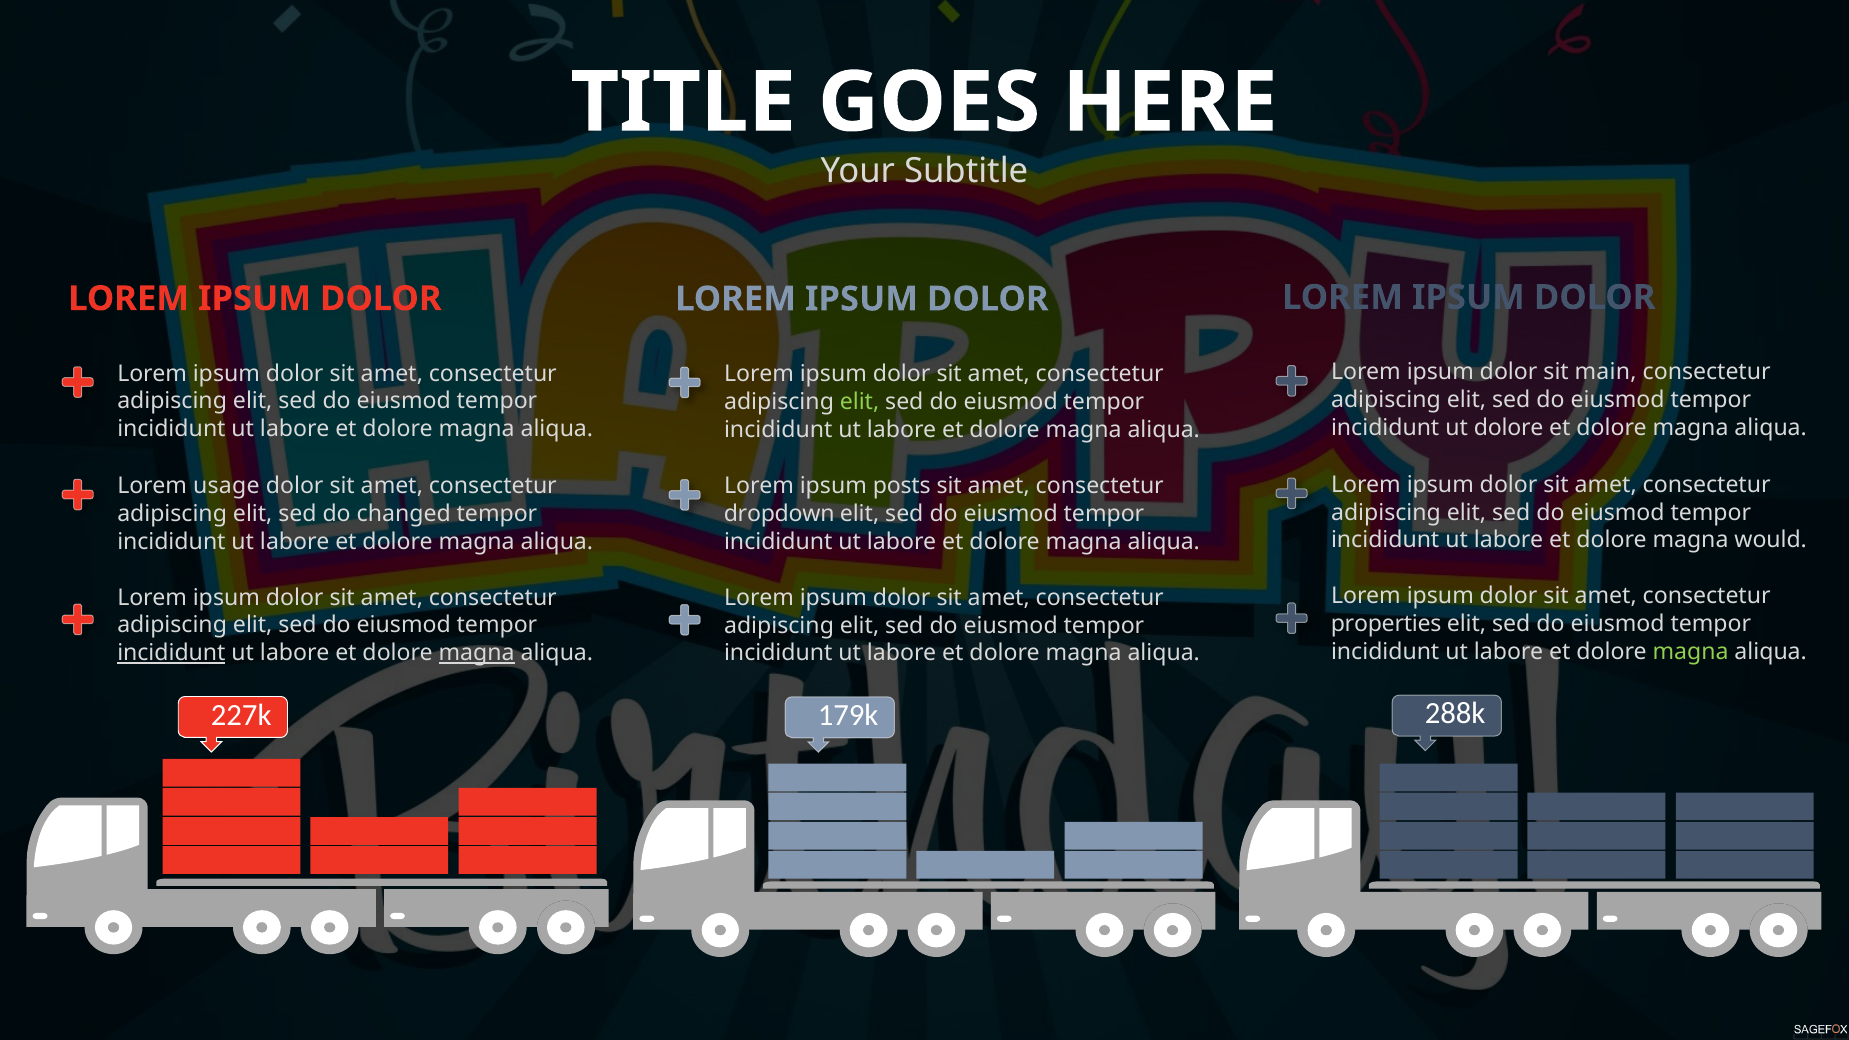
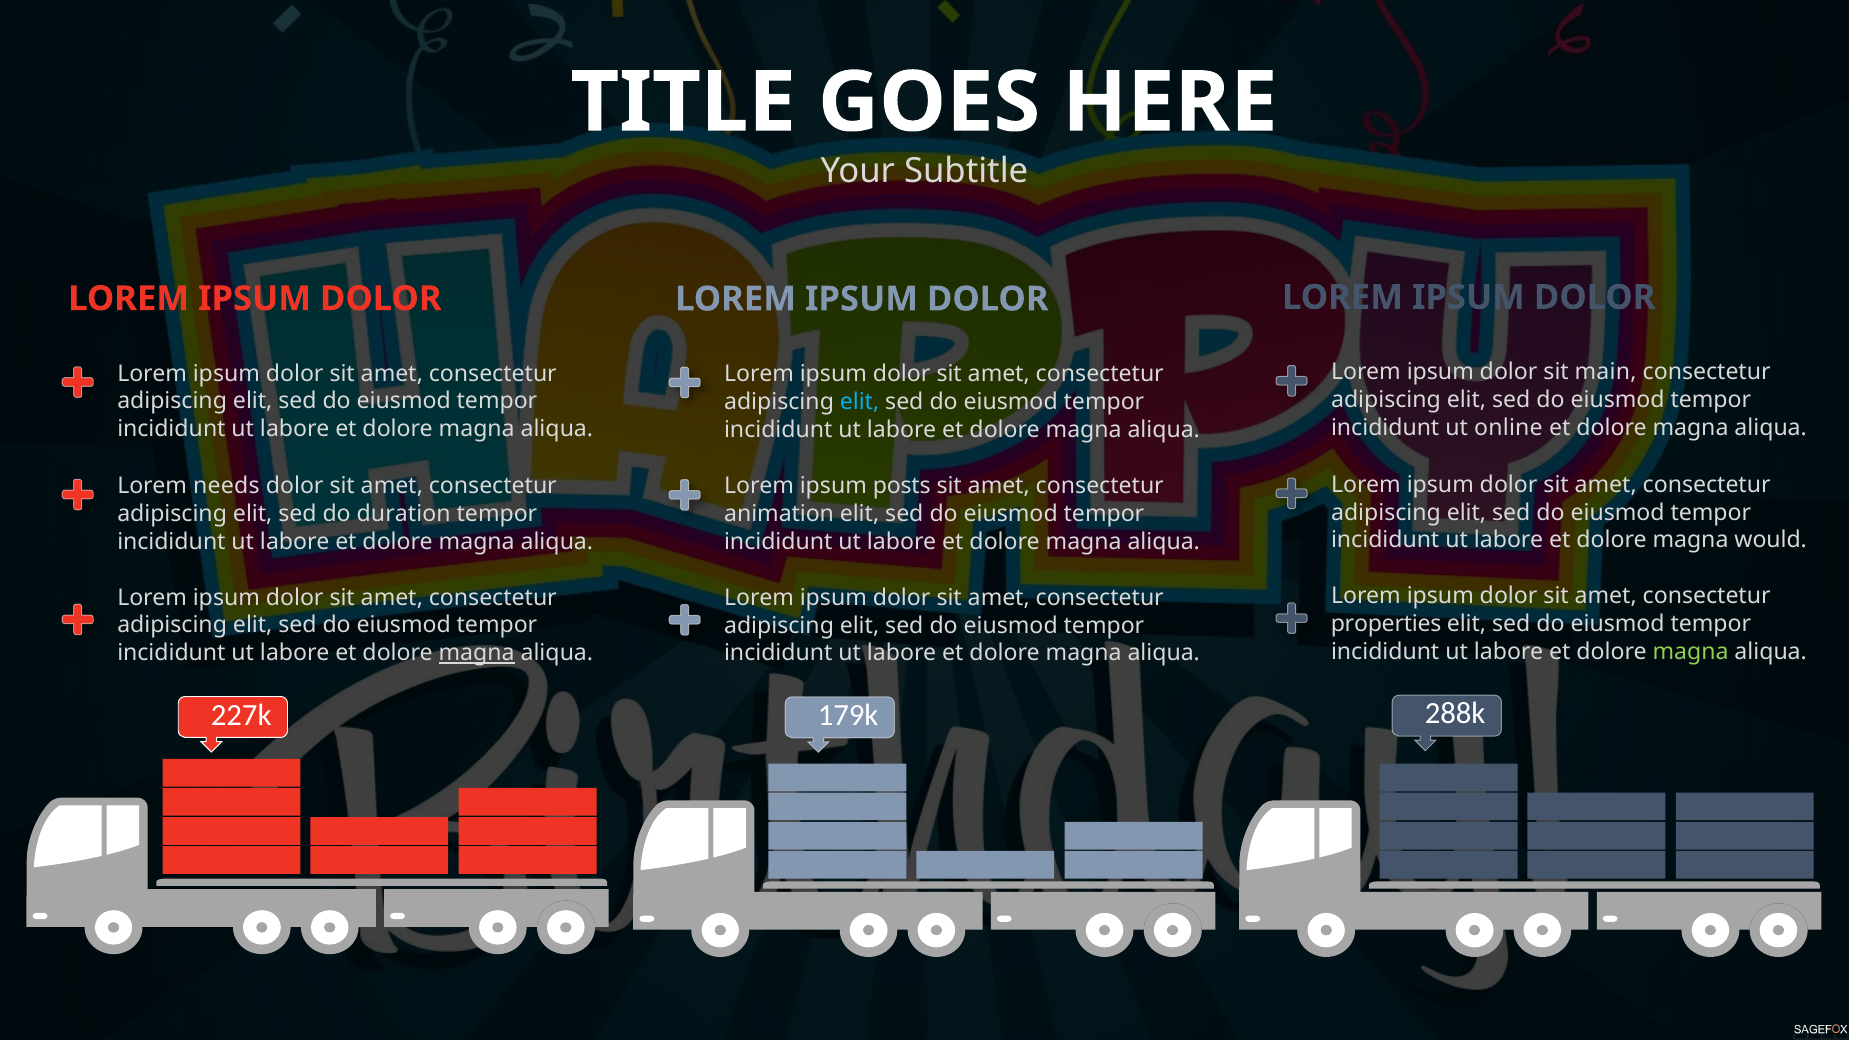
elit at (860, 402) colour: light green -> light blue
ut dolore: dolore -> online
usage: usage -> needs
changed: changed -> duration
dropdown: dropdown -> animation
incididunt at (171, 653) underline: present -> none
